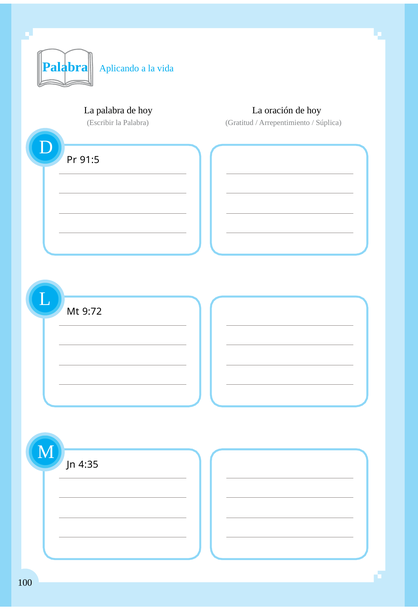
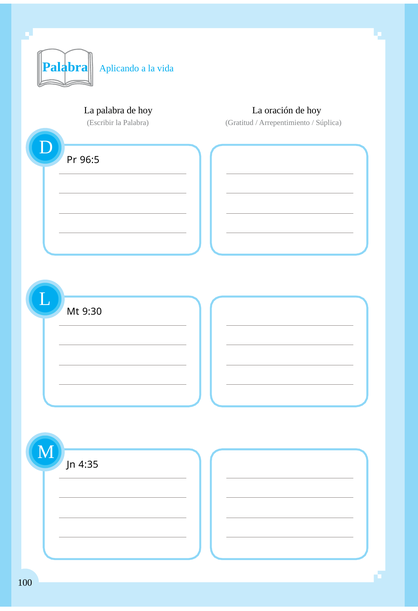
91:5: 91:5 -> 96:5
9:72: 9:72 -> 9:30
